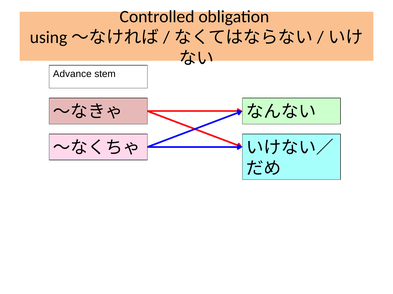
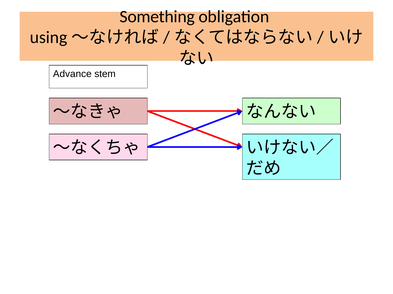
Controlled: Controlled -> Something
